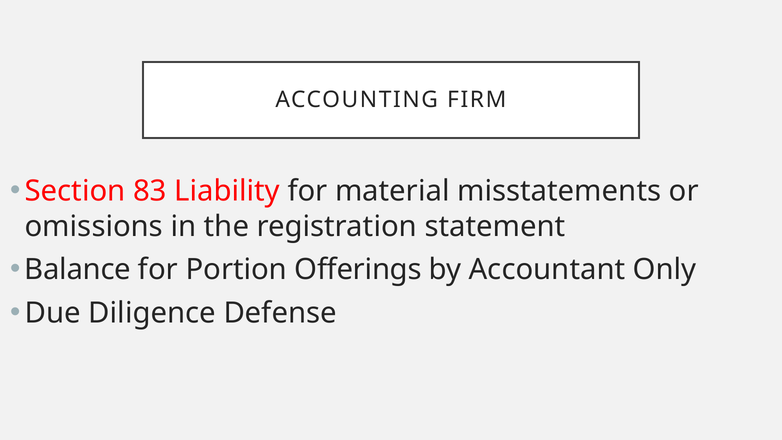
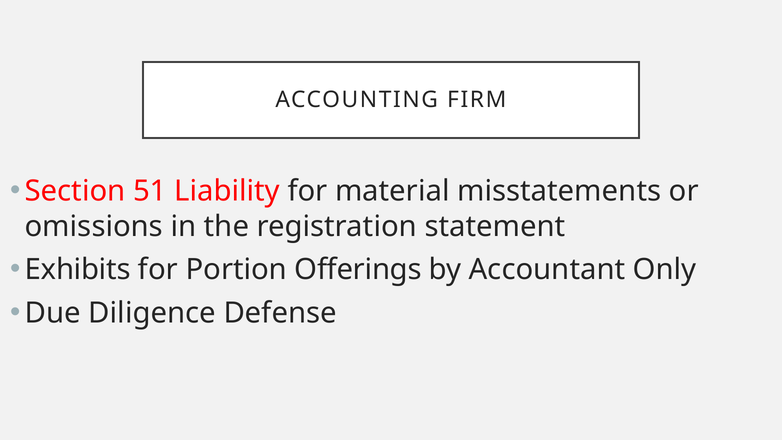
83: 83 -> 51
Balance: Balance -> Exhibits
